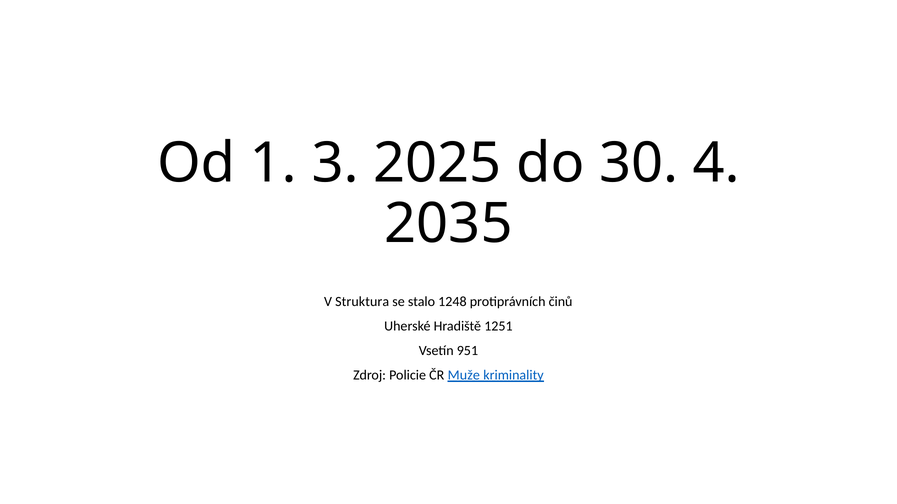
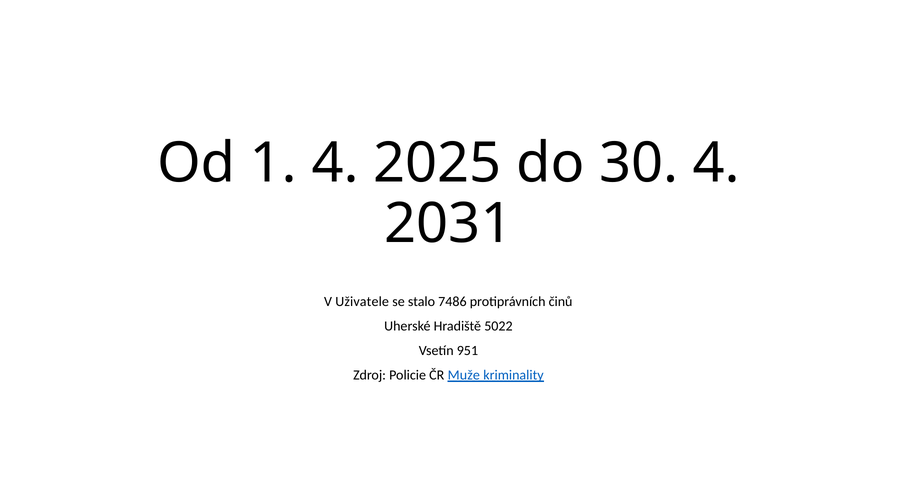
1 3: 3 -> 4
2035: 2035 -> 2031
Struktura: Struktura -> Uživatele
1248: 1248 -> 7486
1251: 1251 -> 5022
